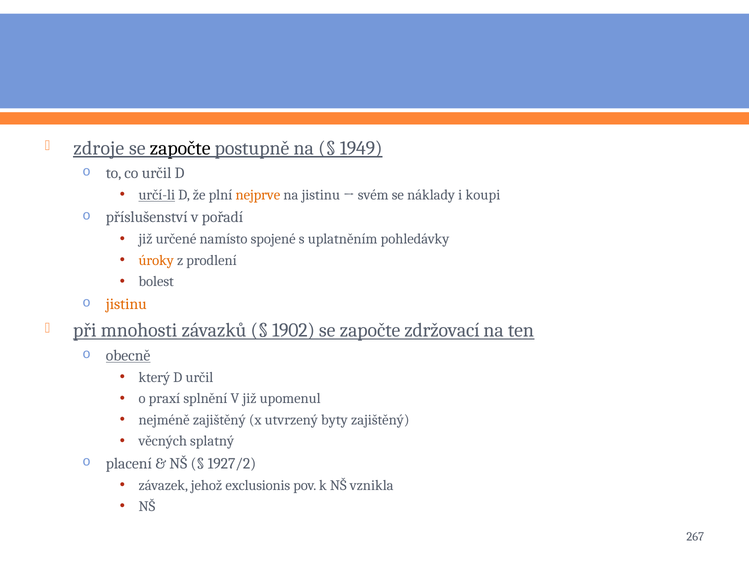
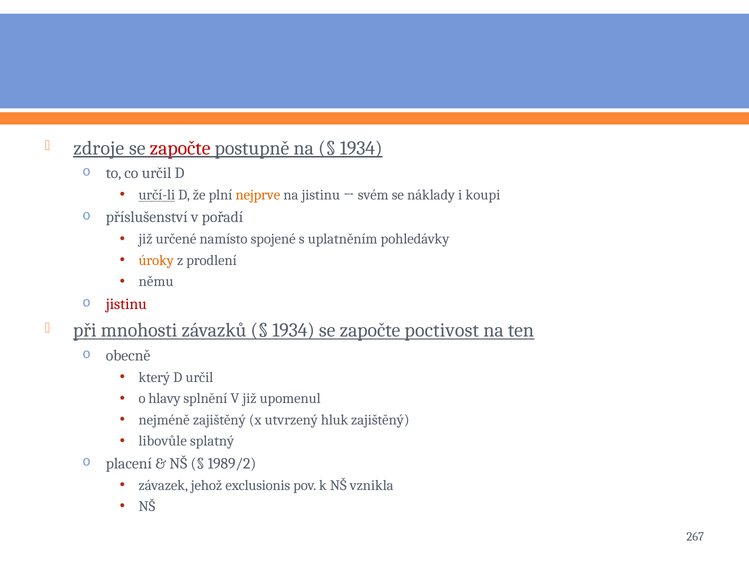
započte at (180, 148) colour: black -> red
1949 at (361, 148): 1949 -> 1934
bolest: bolest -> němu
jistinu at (126, 304) colour: orange -> red
1902 at (294, 330): 1902 -> 1934
zdržovací: zdržovací -> poctivost
obecně underline: present -> none
praxí: praxí -> hlavy
byty: byty -> hluk
věcných: věcných -> libovůle
1927/2: 1927/2 -> 1989/2
